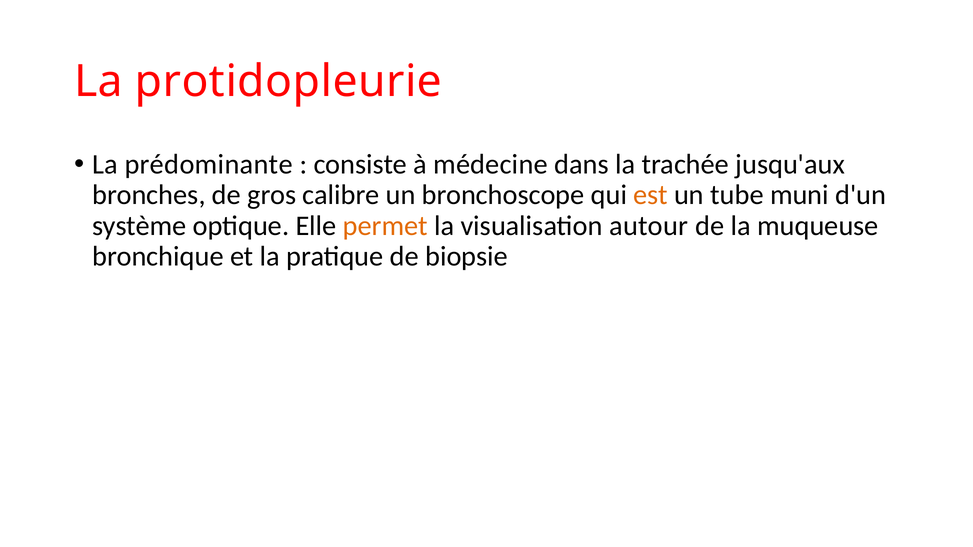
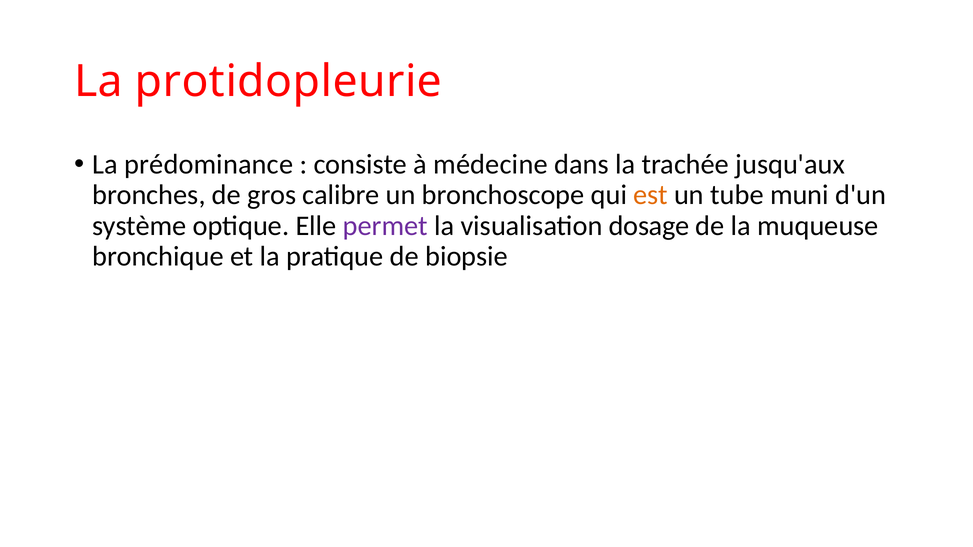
prédominante: prédominante -> prédominance
permet colour: orange -> purple
autour: autour -> dosage
